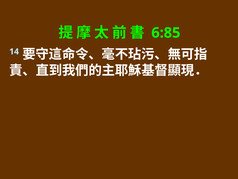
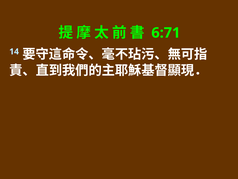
6:85: 6:85 -> 6:71
